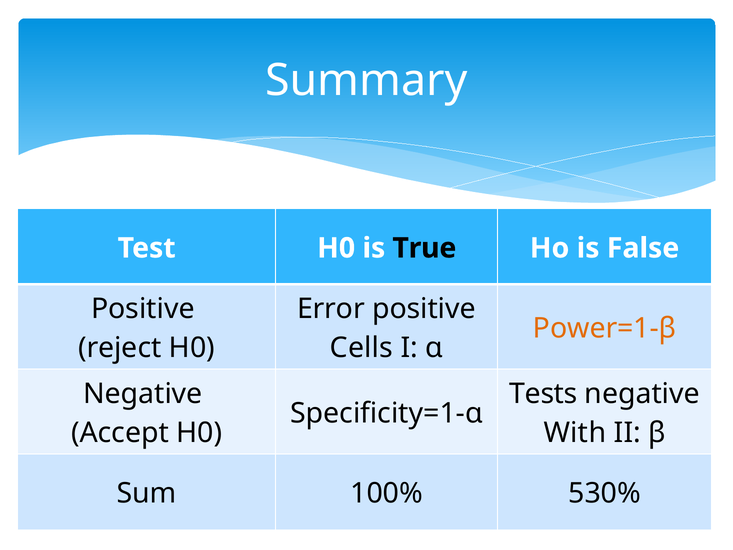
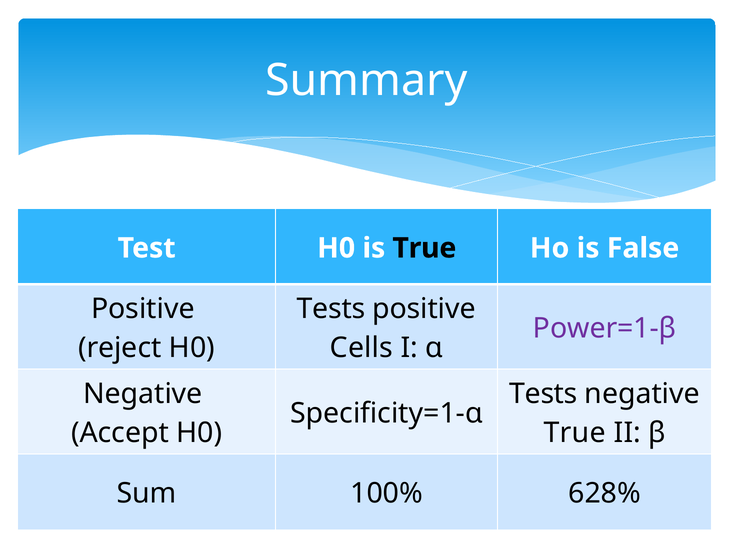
Error at (331, 309): Error -> Tests
Power=1-β colour: orange -> purple
With at (575, 432): With -> True
530%: 530% -> 628%
